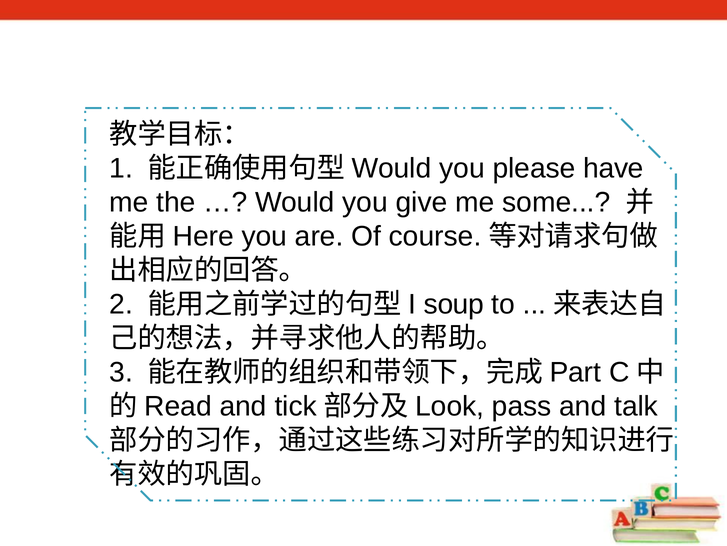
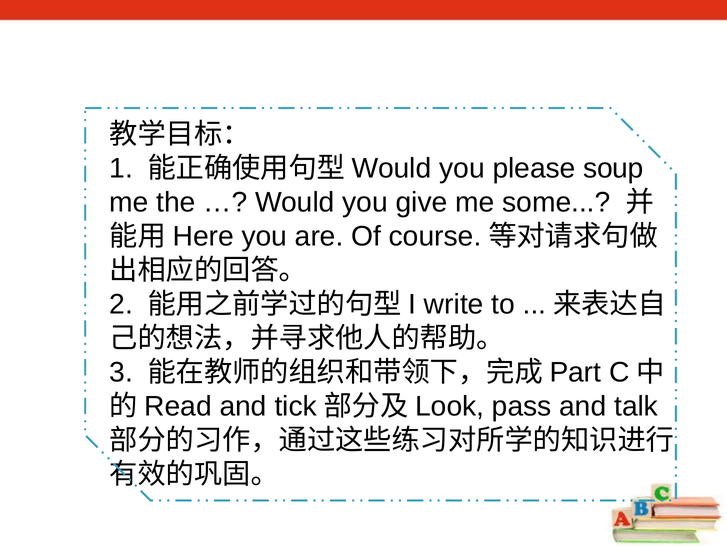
have: have -> soup
soup: soup -> write
